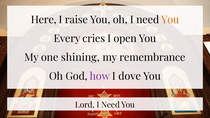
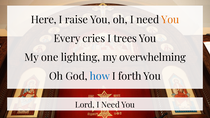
open: open -> trees
shining: shining -> lighting
remembrance: remembrance -> overwhelming
how colour: purple -> blue
dove: dove -> forth
